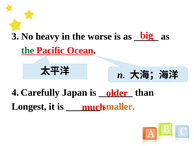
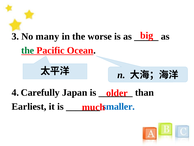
heavy: heavy -> many
Longest: Longest -> Earliest
smaller colour: orange -> blue
